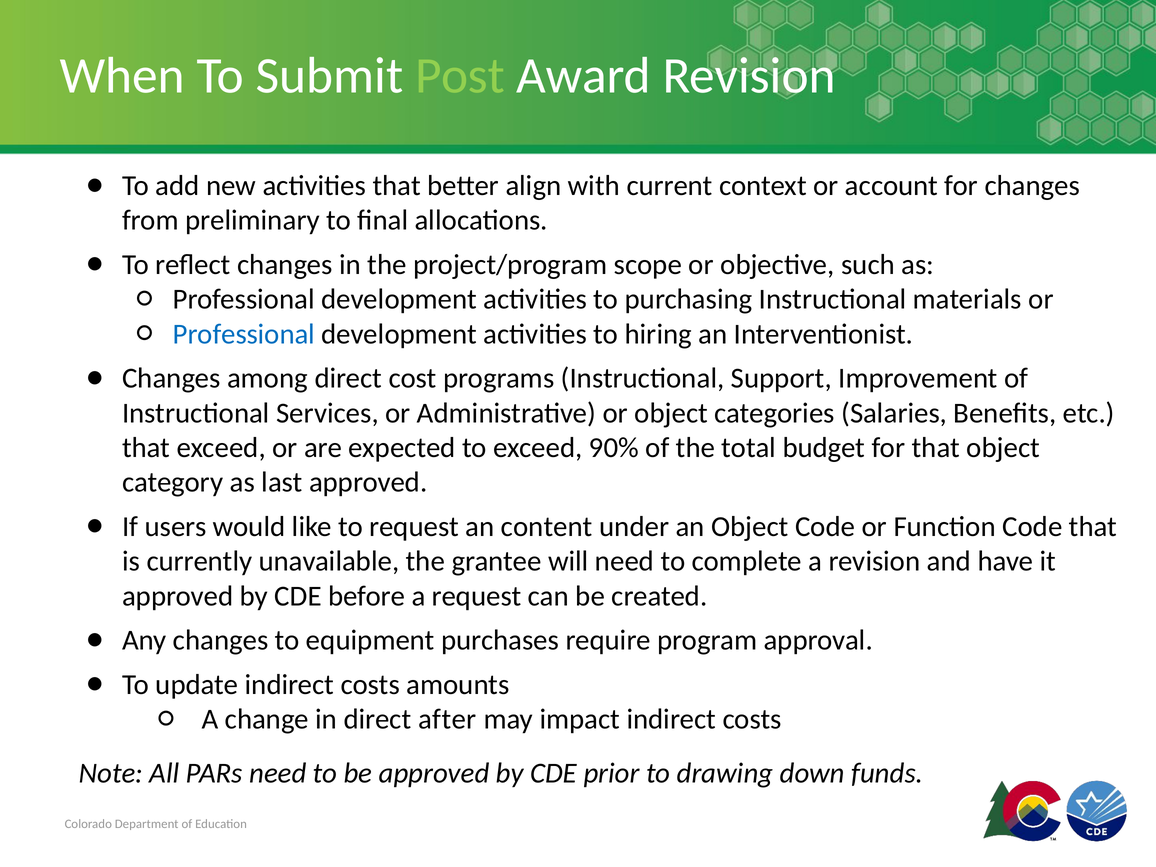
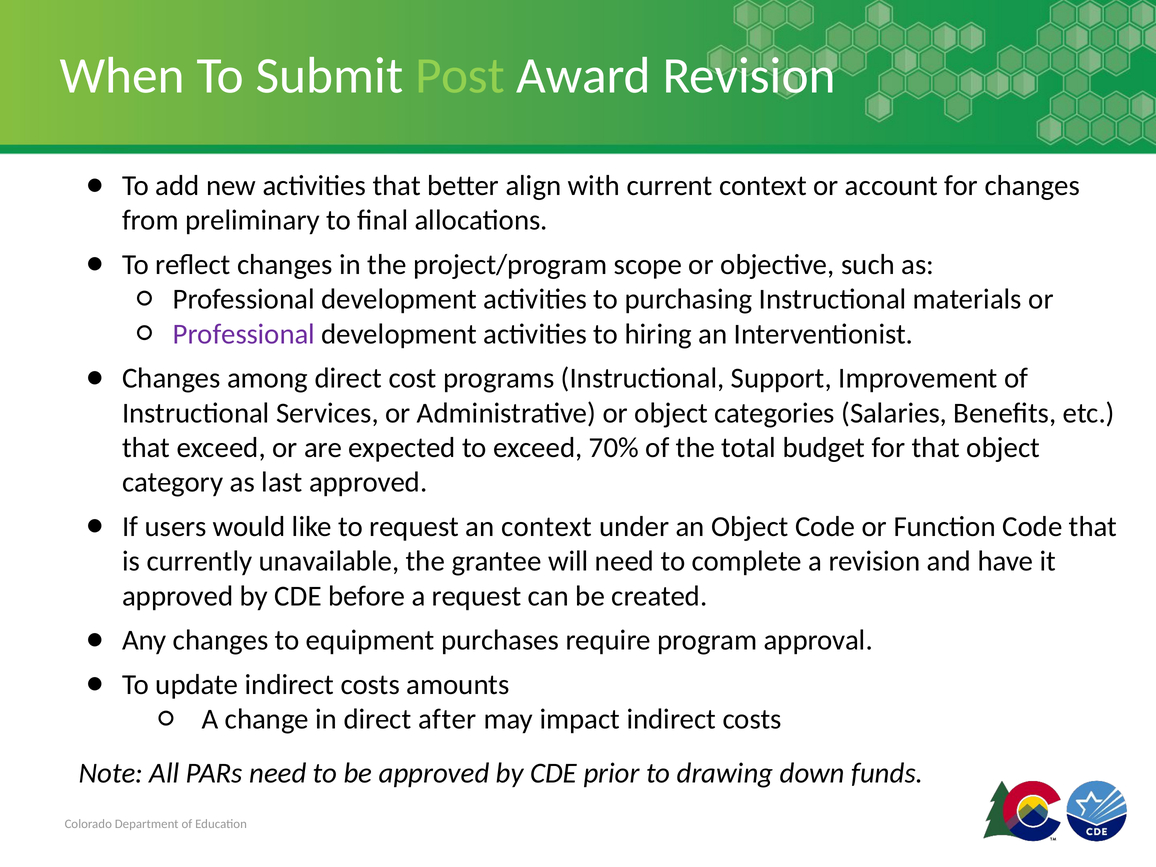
Professional at (244, 334) colour: blue -> purple
90%: 90% -> 70%
an content: content -> context
